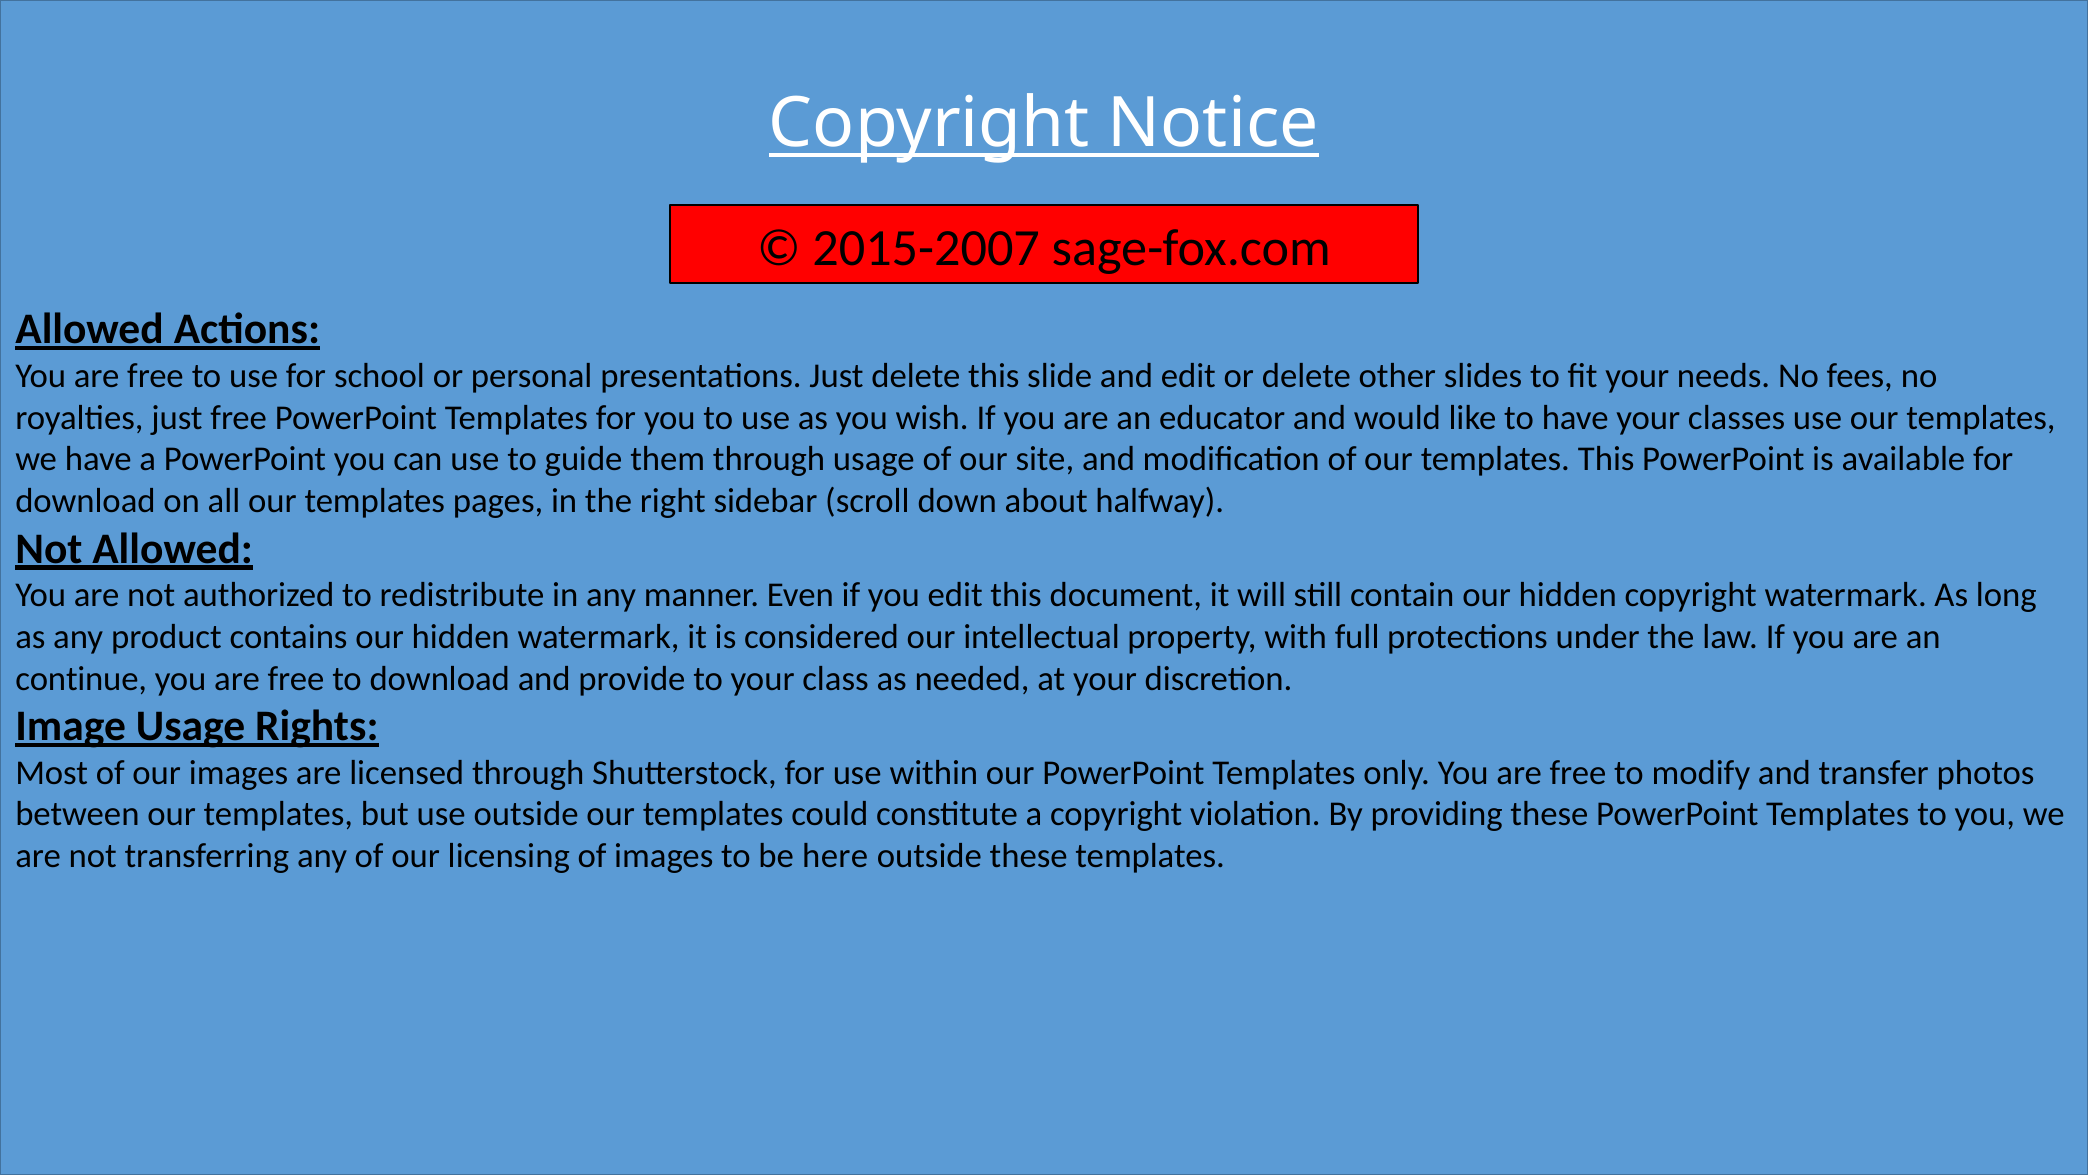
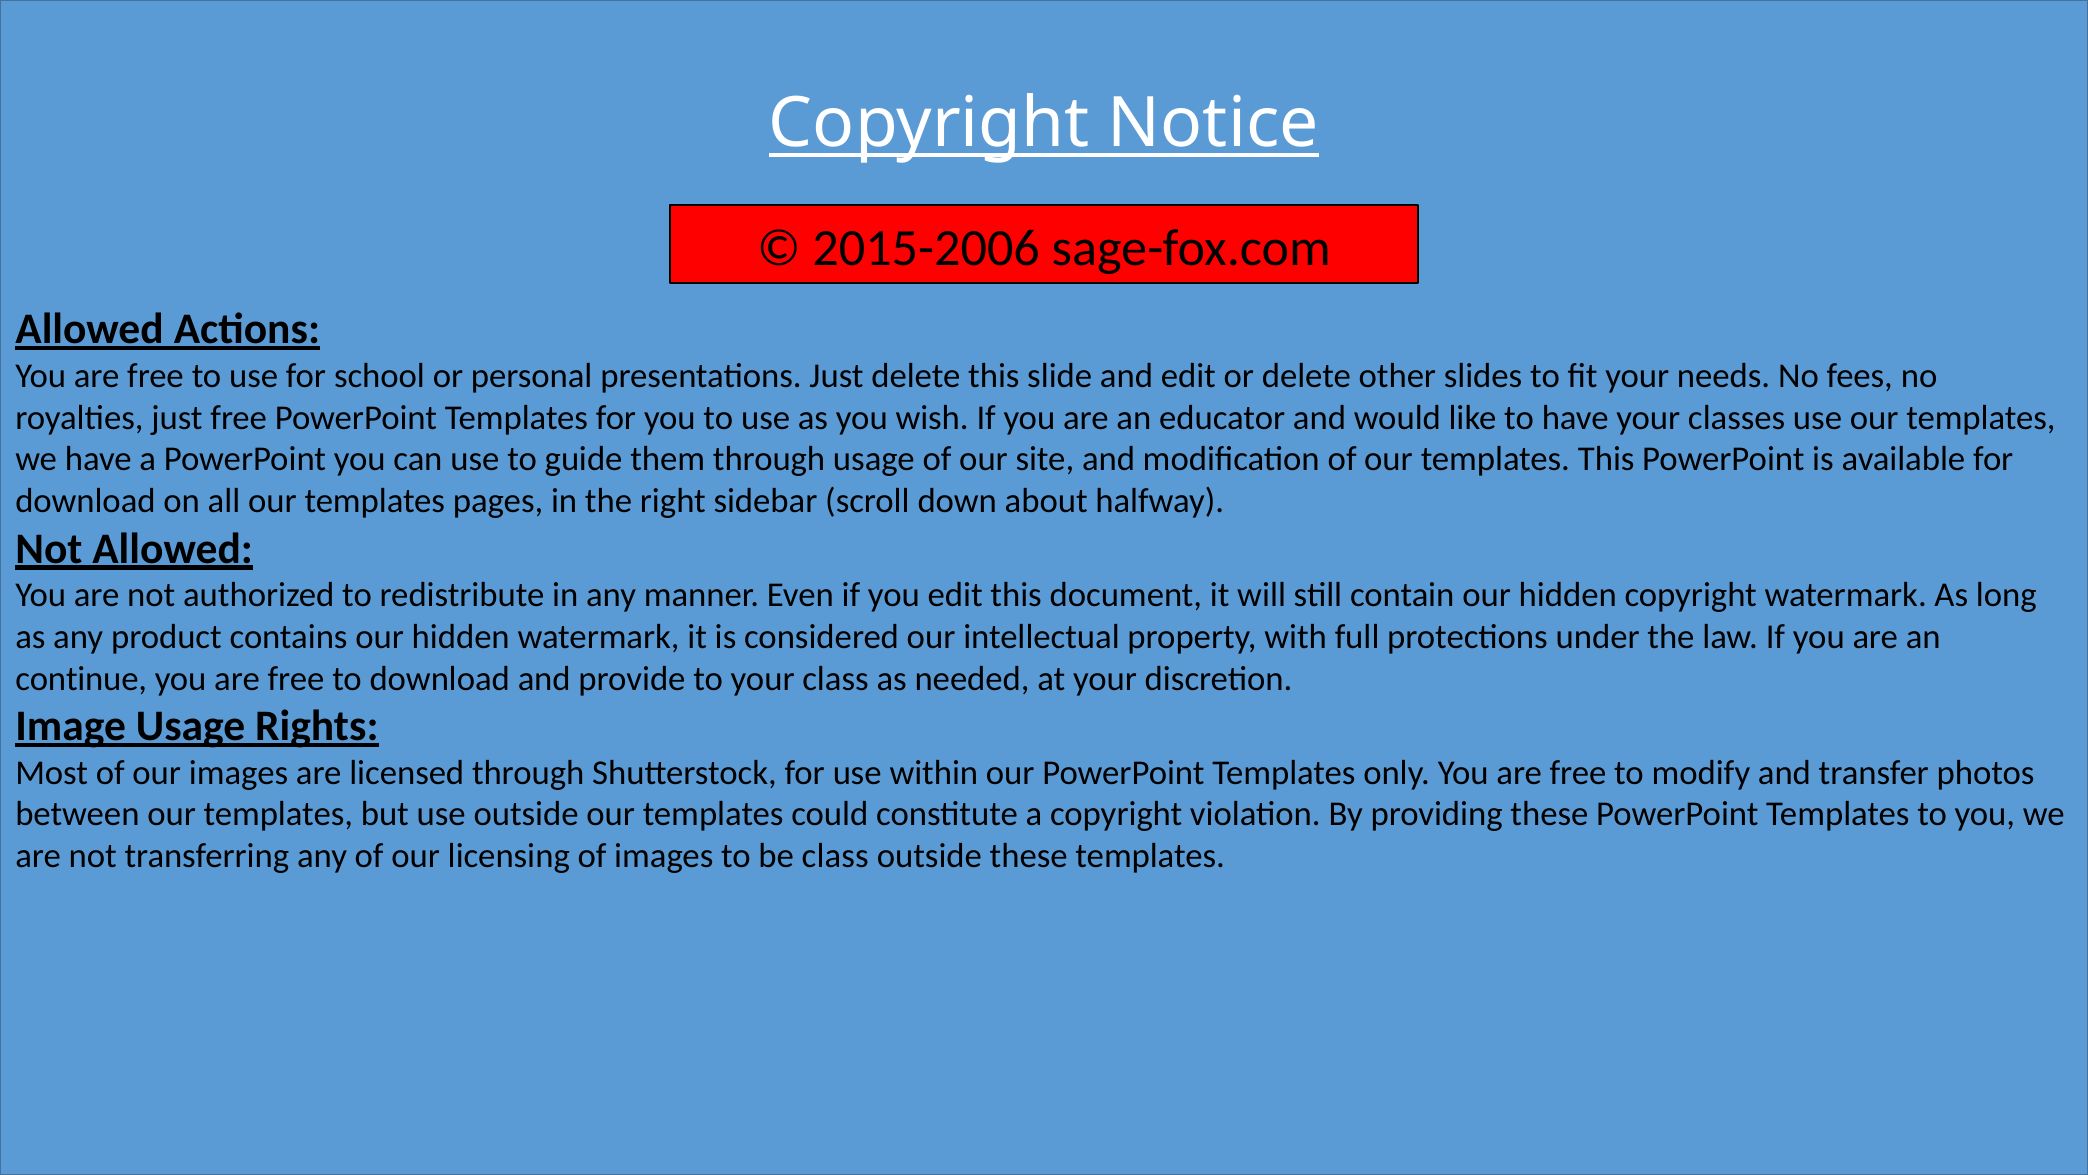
2015-2007: 2015-2007 -> 2015-2006
be here: here -> class
